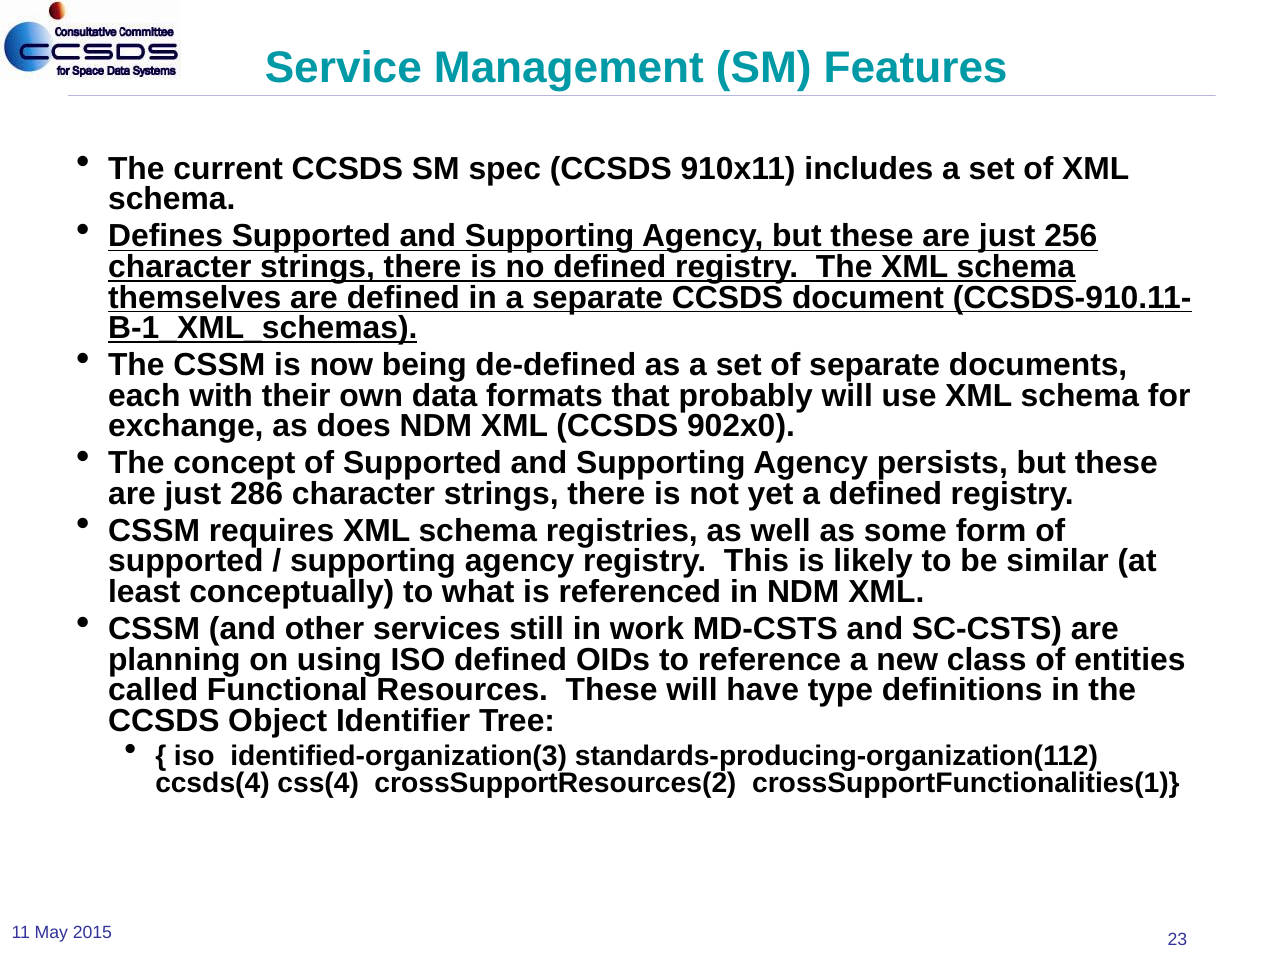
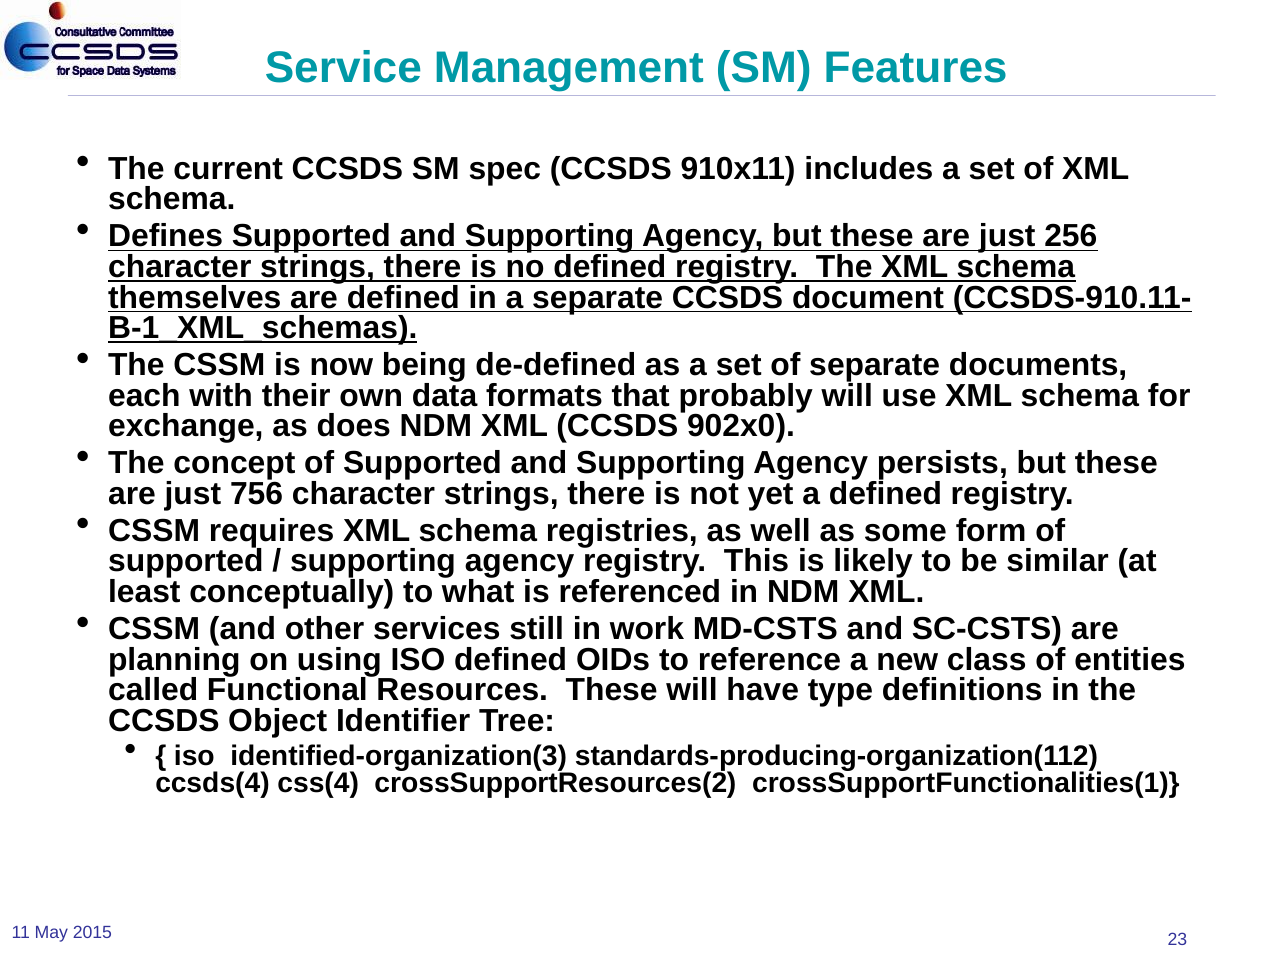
286: 286 -> 756
